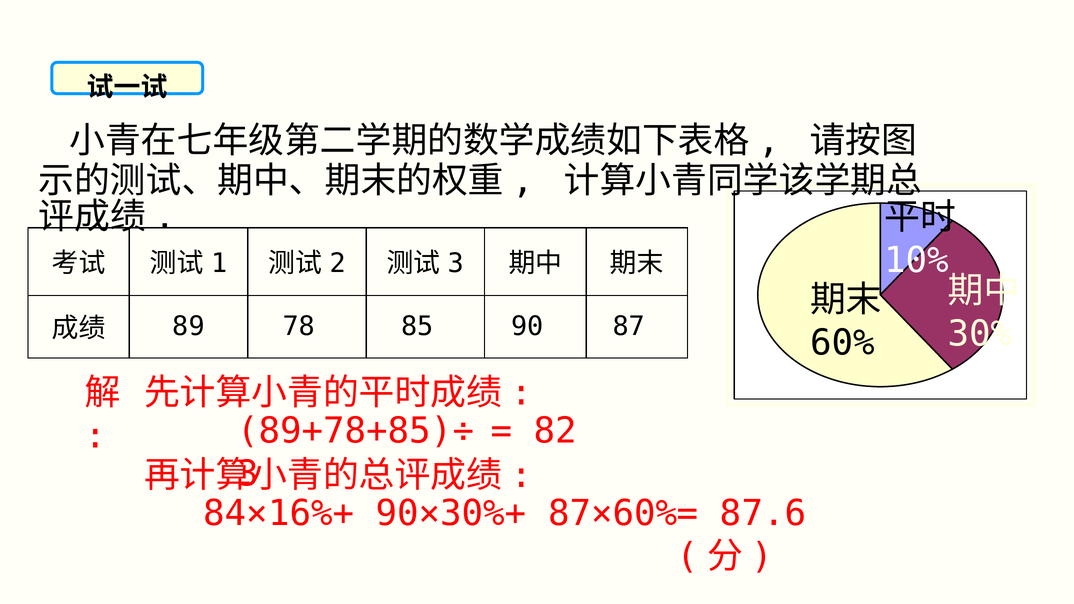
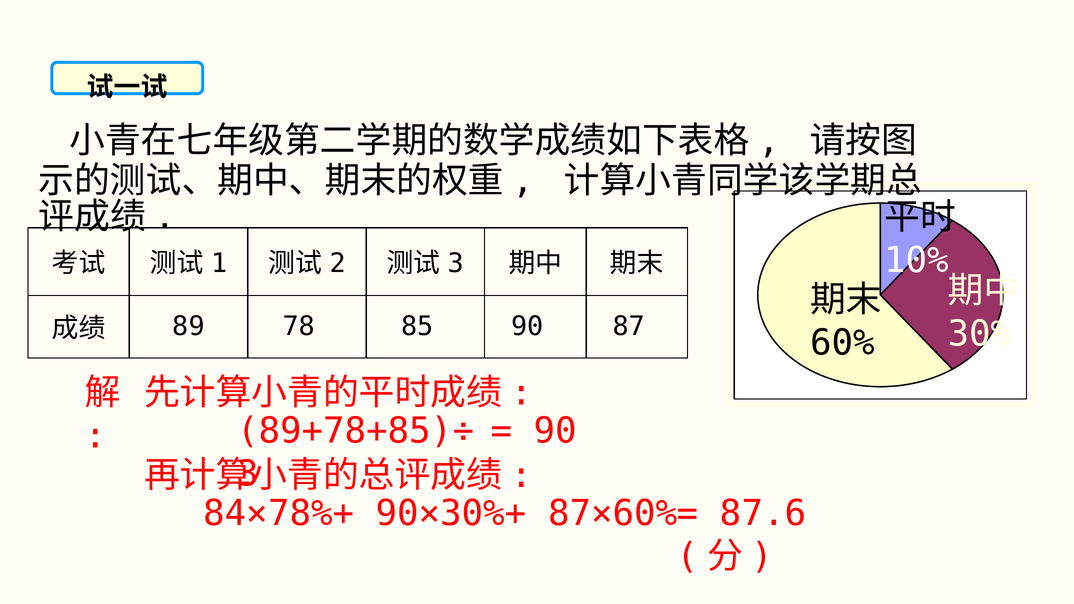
82 at (555, 431): 82 -> 90
84×16%+: 84×16%+ -> 84×78%+
